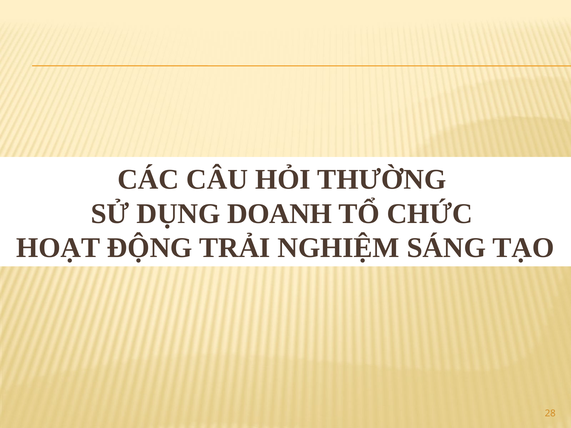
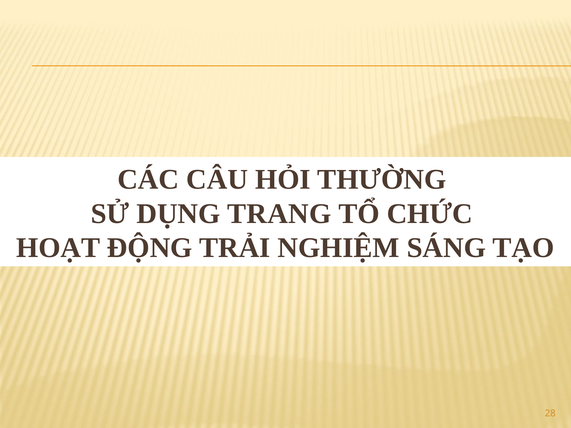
DOANH: DOANH -> TRANG
